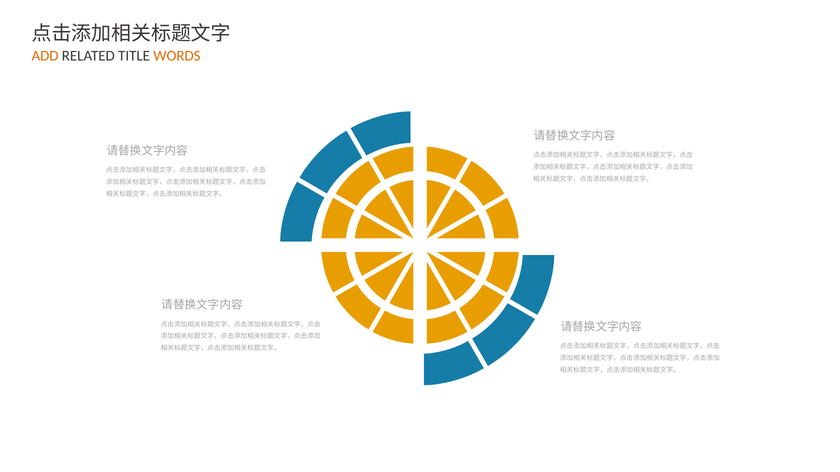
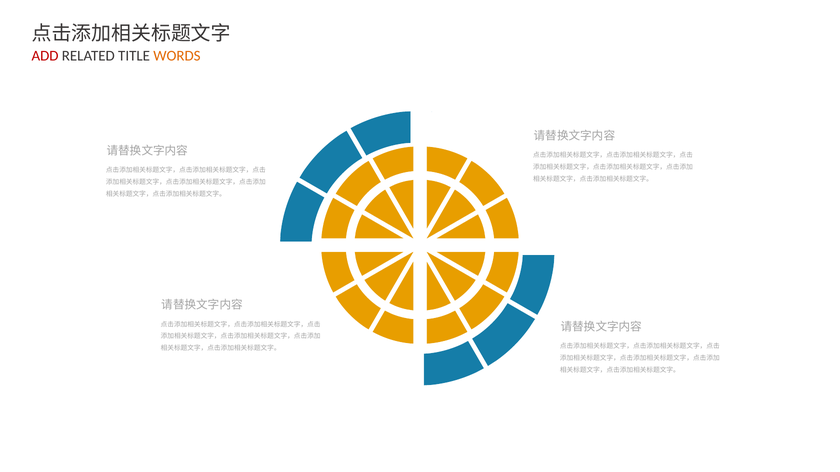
ADD colour: orange -> red
